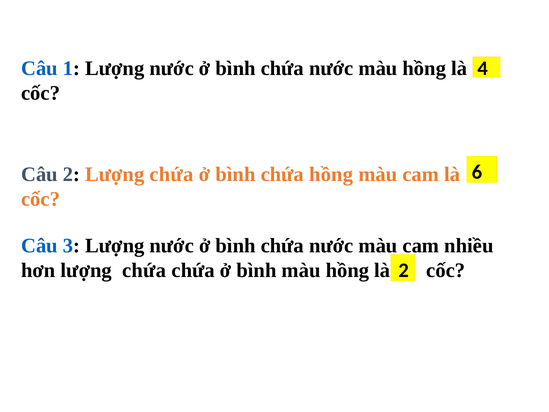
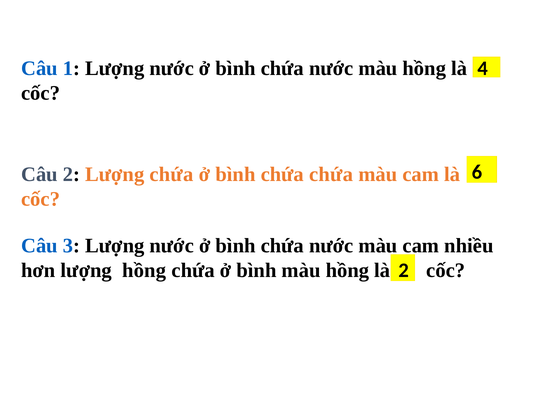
chứa hồng: hồng -> chứa
hơn lượng chứa: chứa -> hồng
